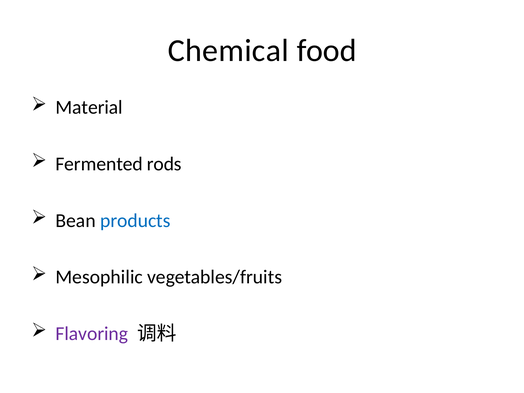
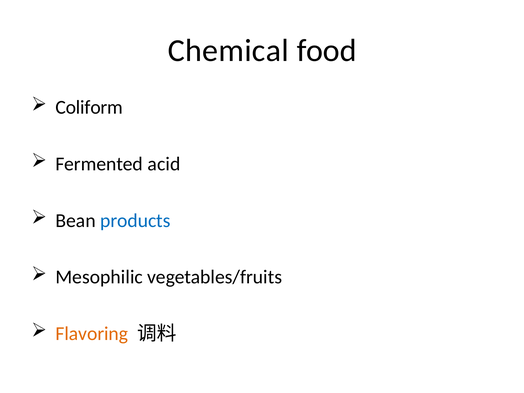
Material: Material -> Coliform
rods: rods -> acid
Flavoring colour: purple -> orange
